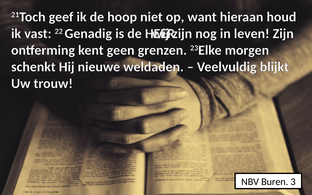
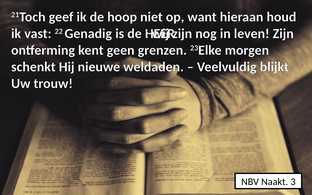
Buren: Buren -> Naakt
